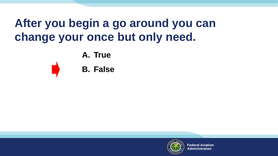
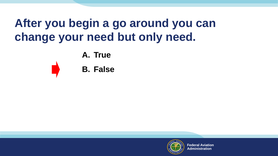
your once: once -> need
